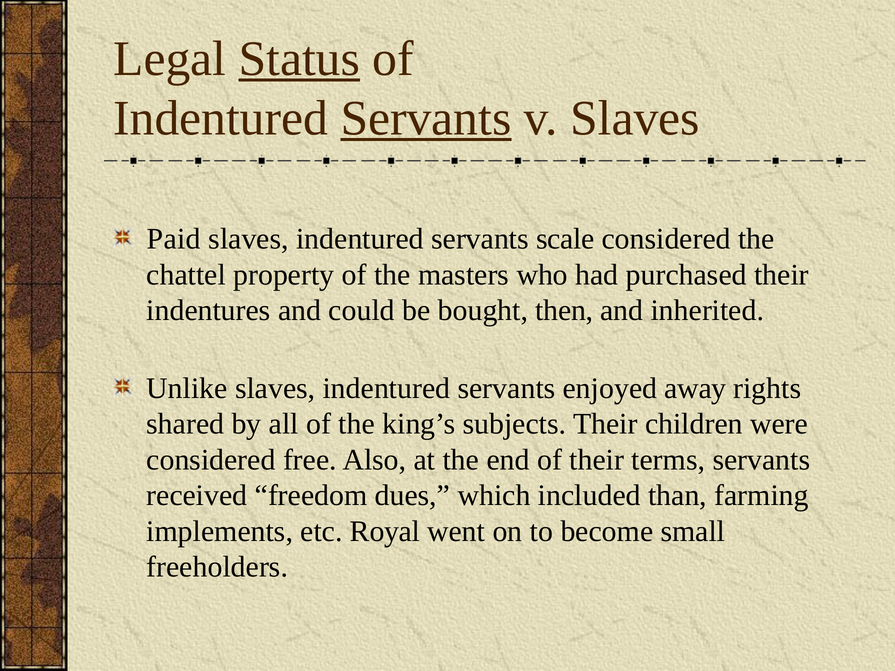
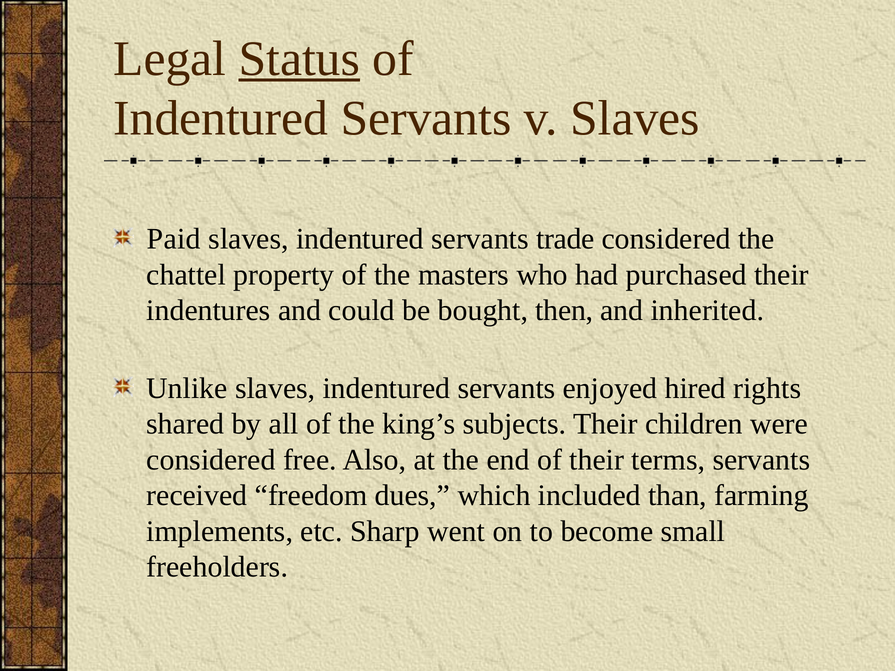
Servants at (426, 118) underline: present -> none
scale: scale -> trade
away: away -> hired
Royal: Royal -> Sharp
